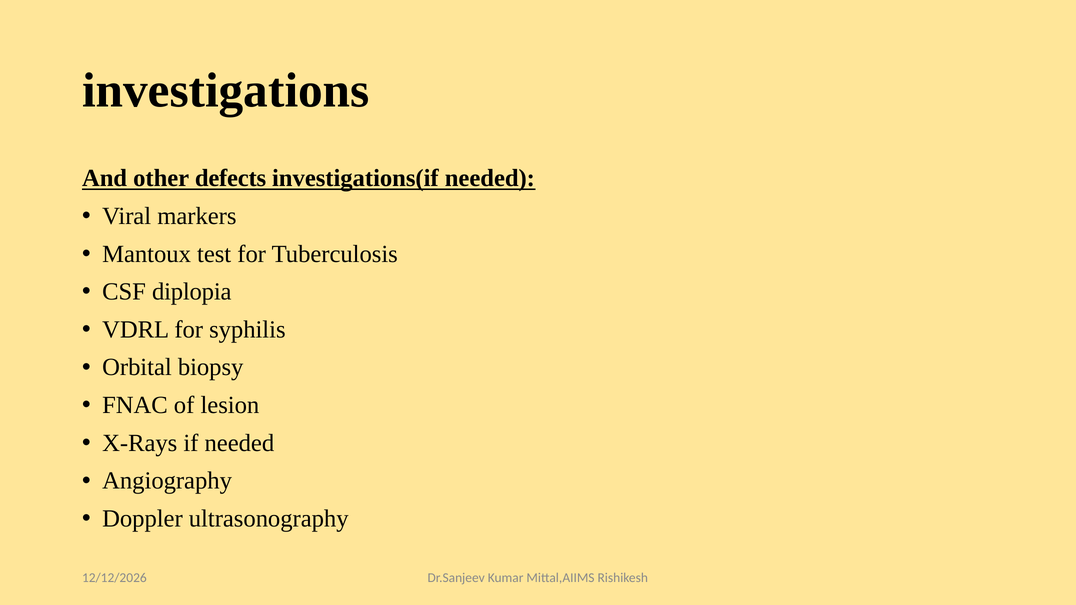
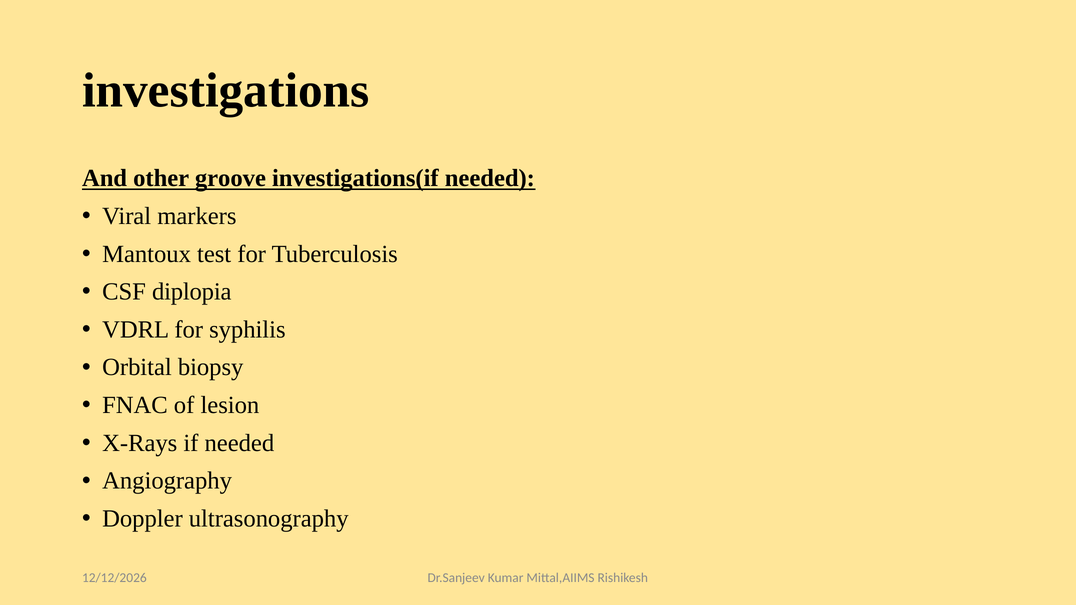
defects: defects -> groove
